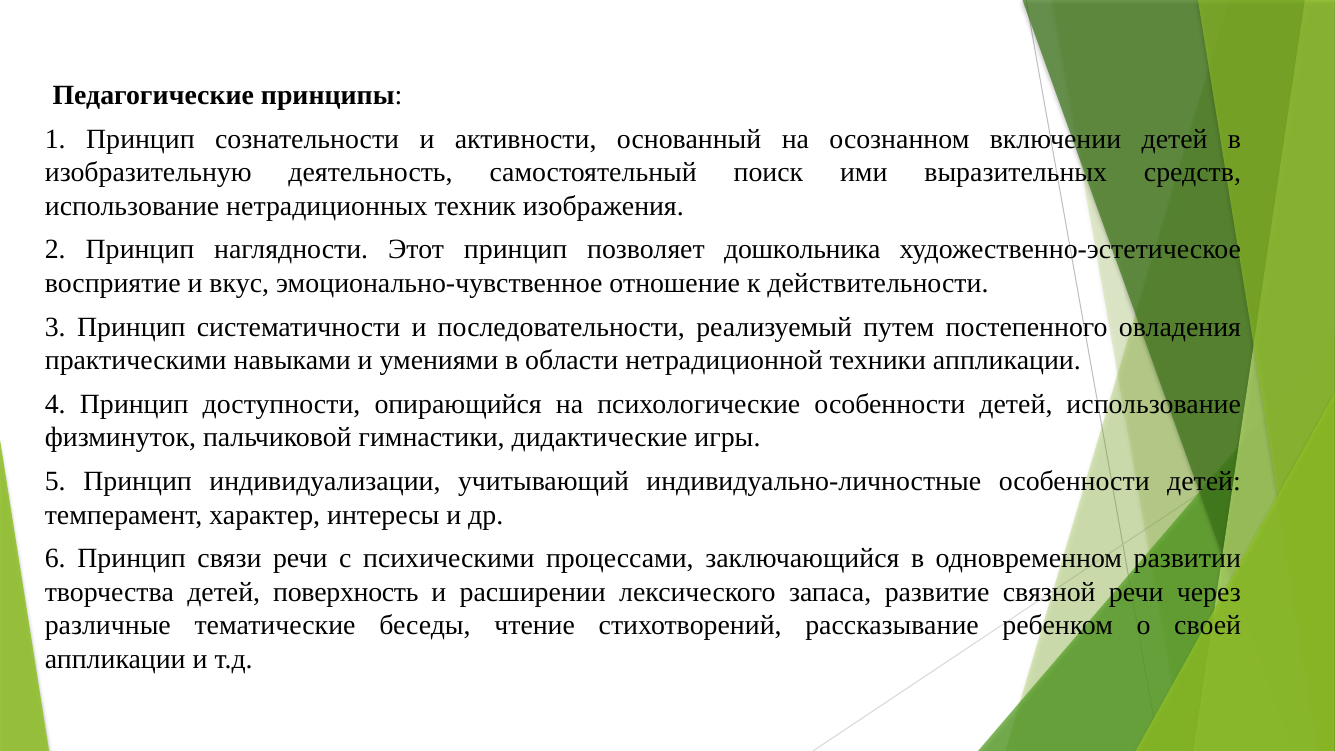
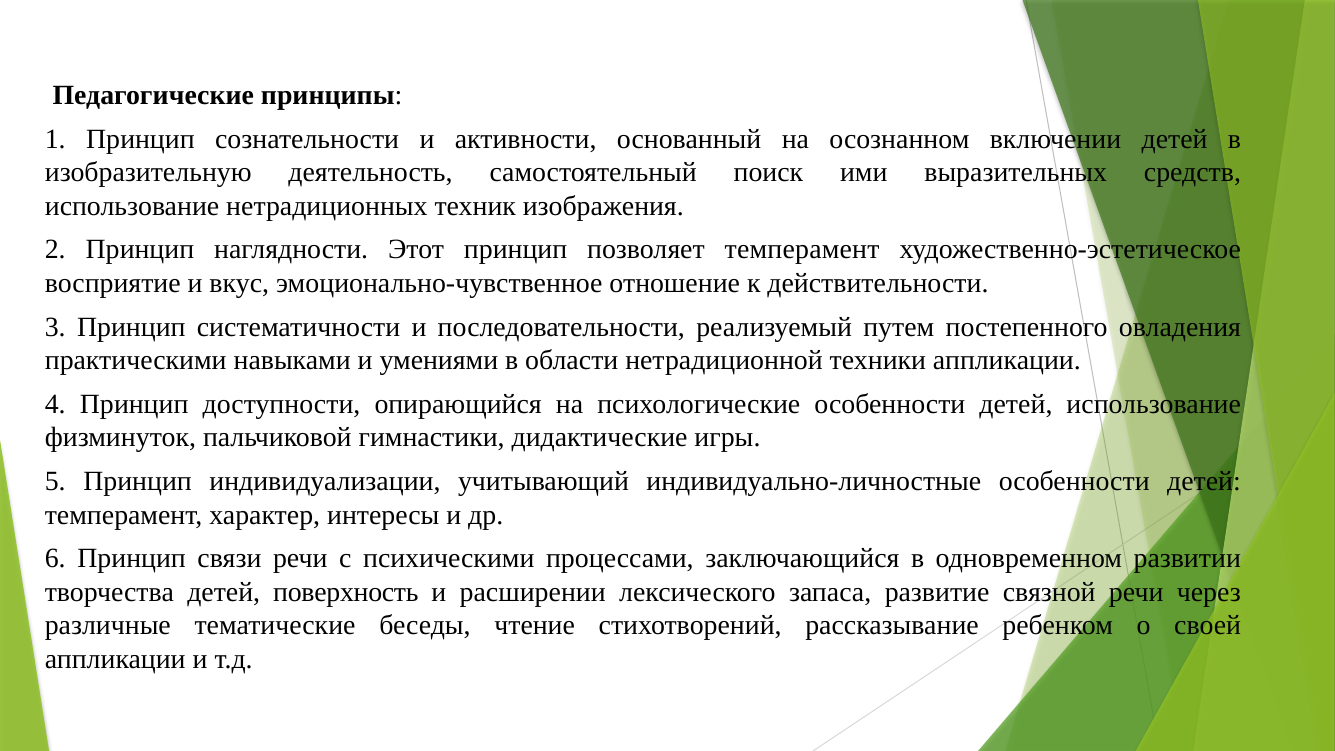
позволяет дошкольника: дошкольника -> темперамент
